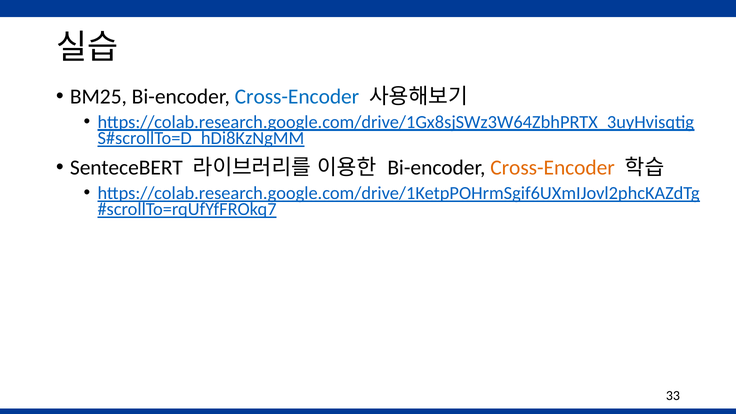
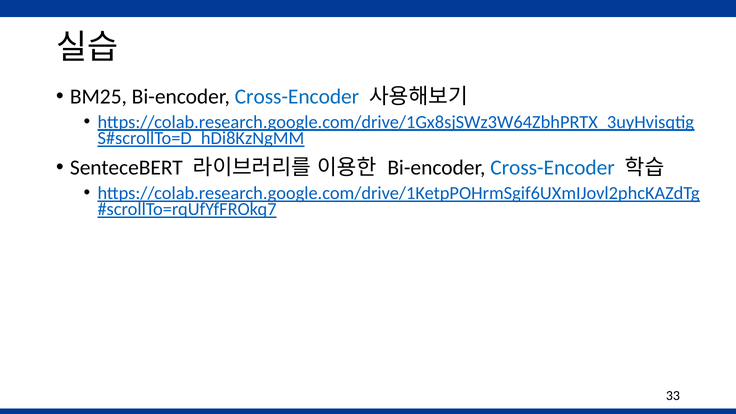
Cross-Encoder at (553, 168) colour: orange -> blue
